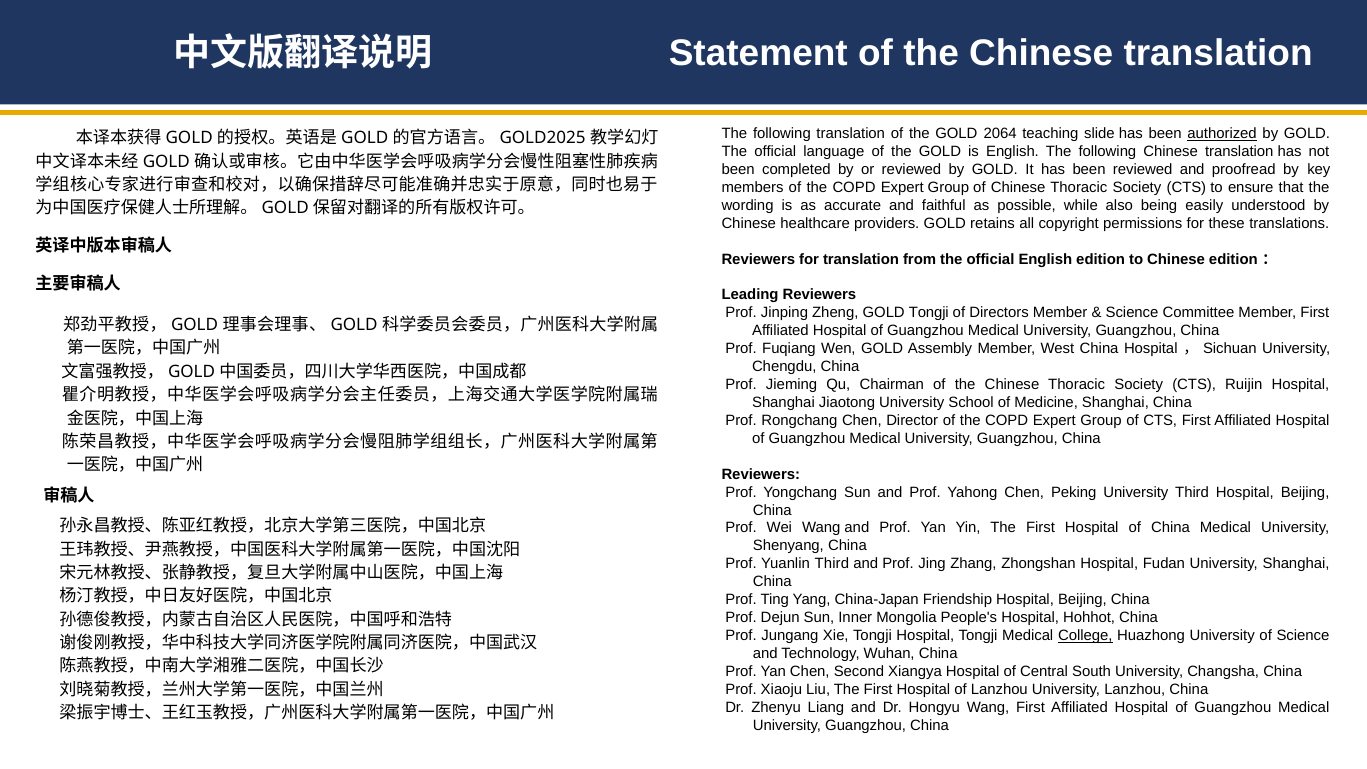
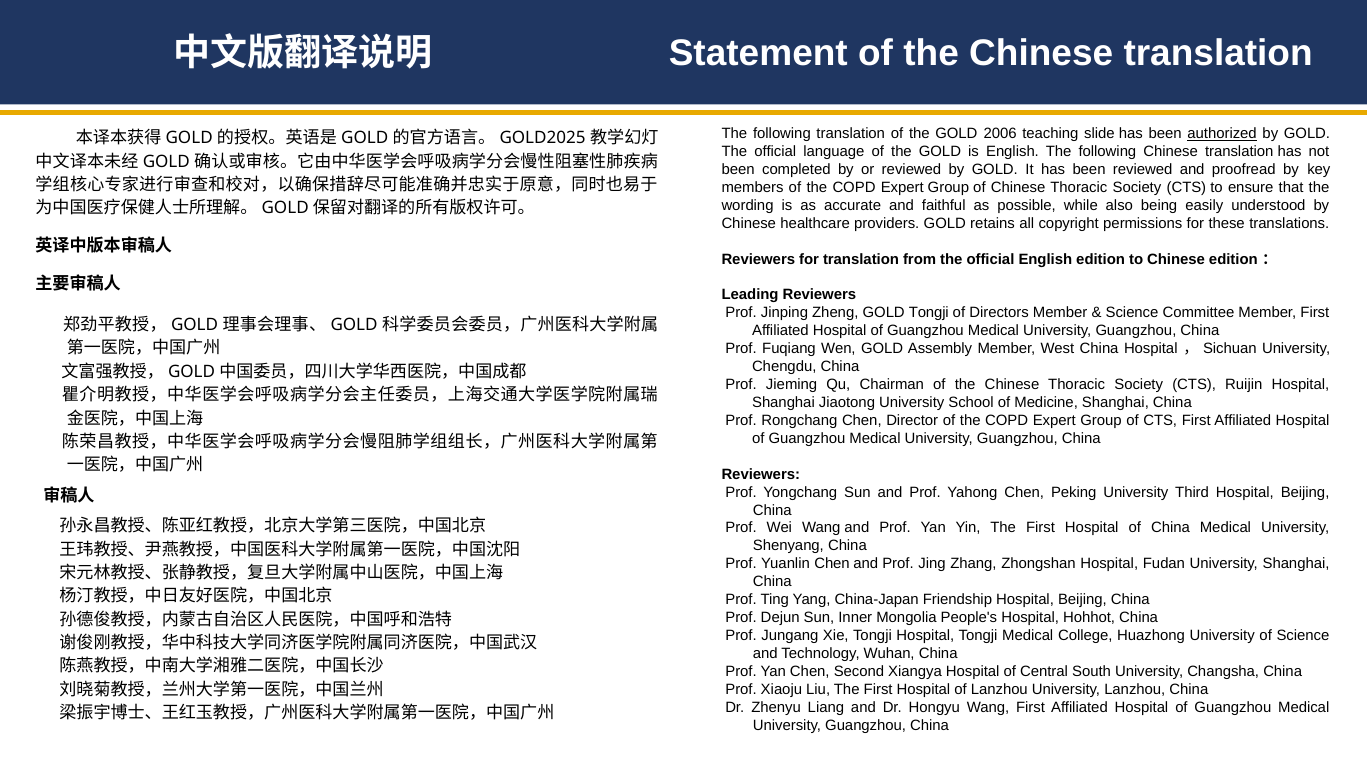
2064: 2064 -> 2006
Yuanlin Third: Third -> Chen
College underline: present -> none
